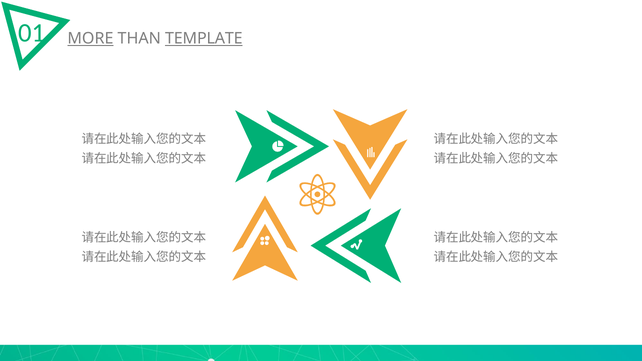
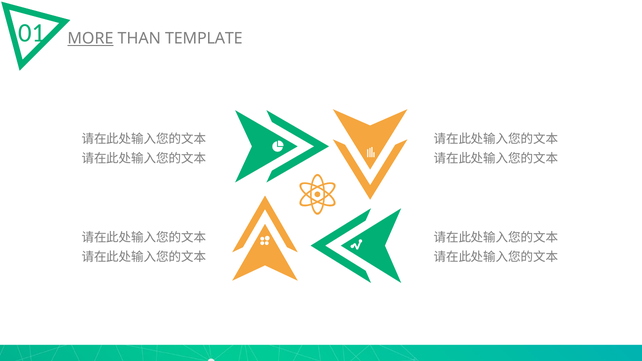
TEMPLATE underline: present -> none
